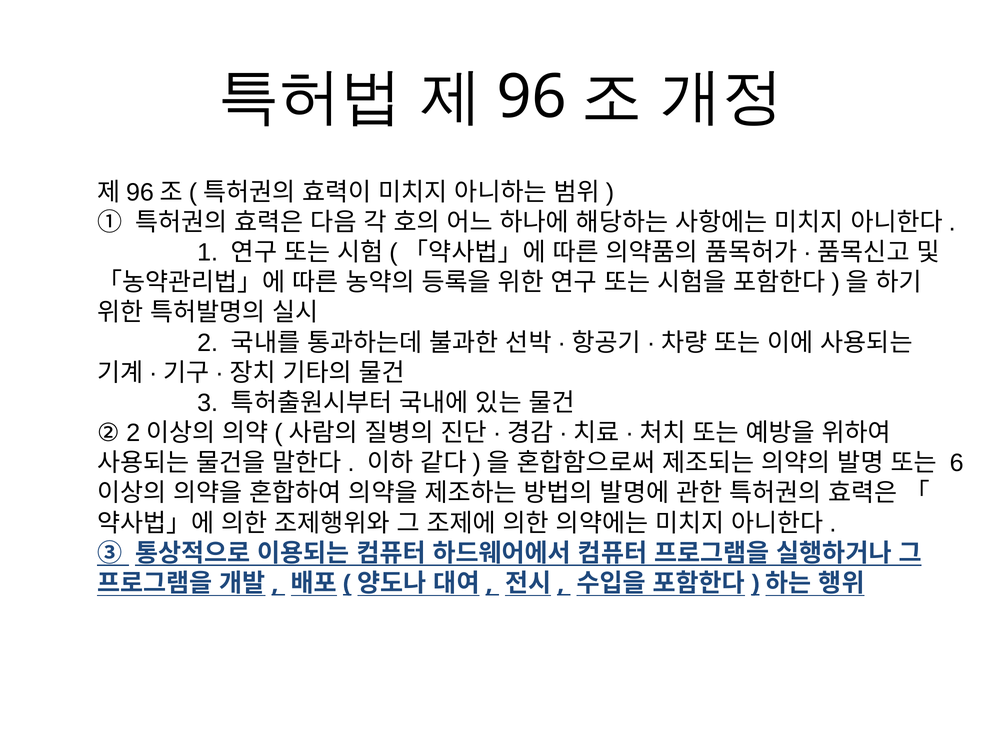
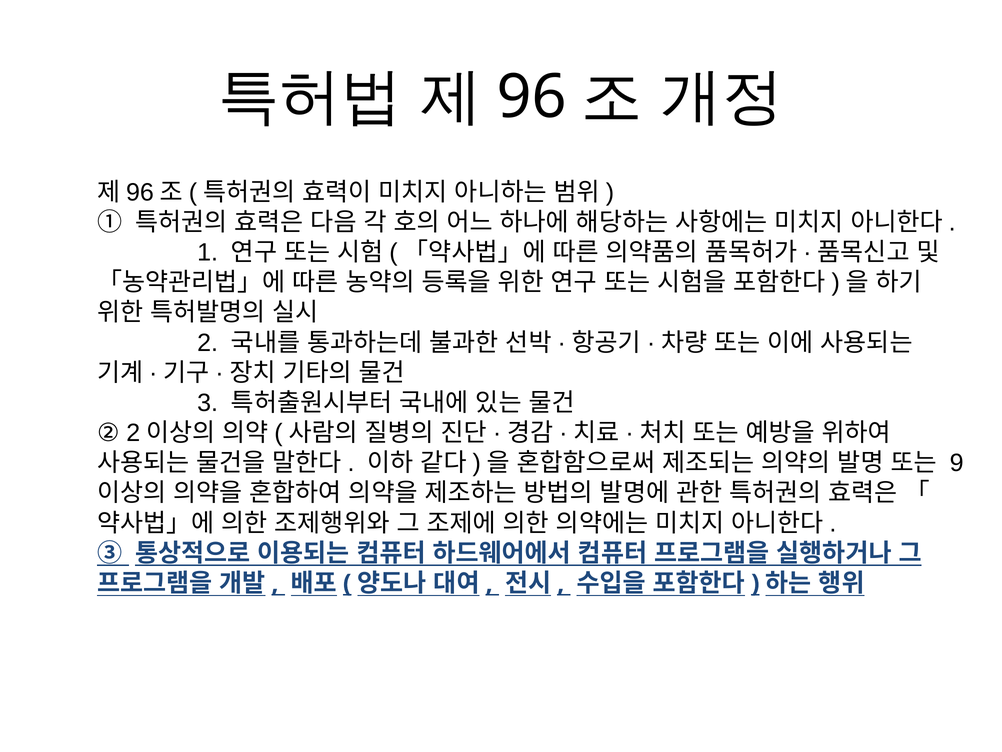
6: 6 -> 9
